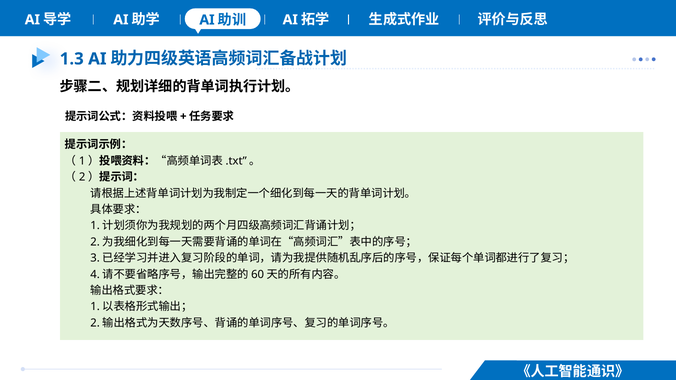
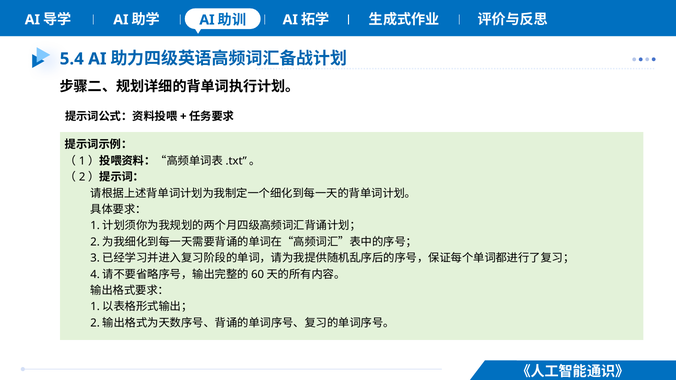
1.3: 1.3 -> 5.4
